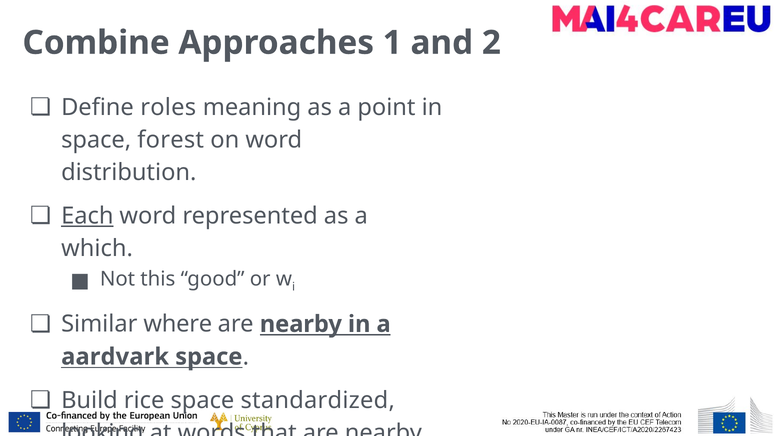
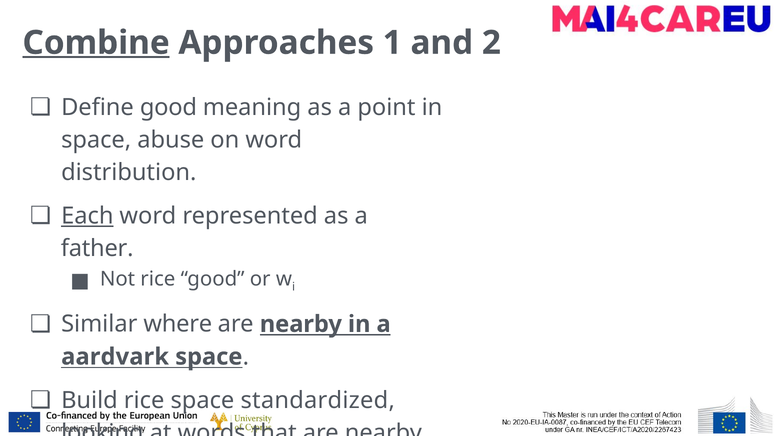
Combine underline: none -> present
Define roles: roles -> good
forest: forest -> abuse
which: which -> father
Not this: this -> rice
